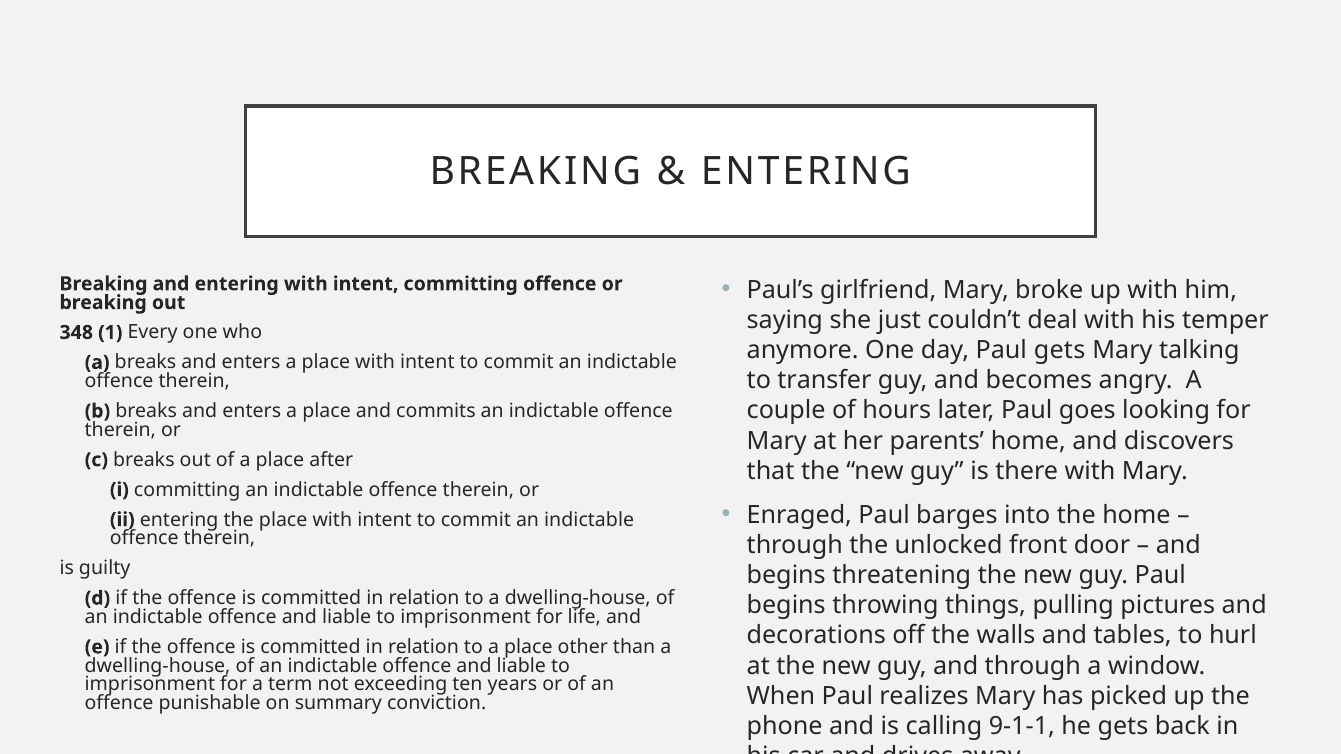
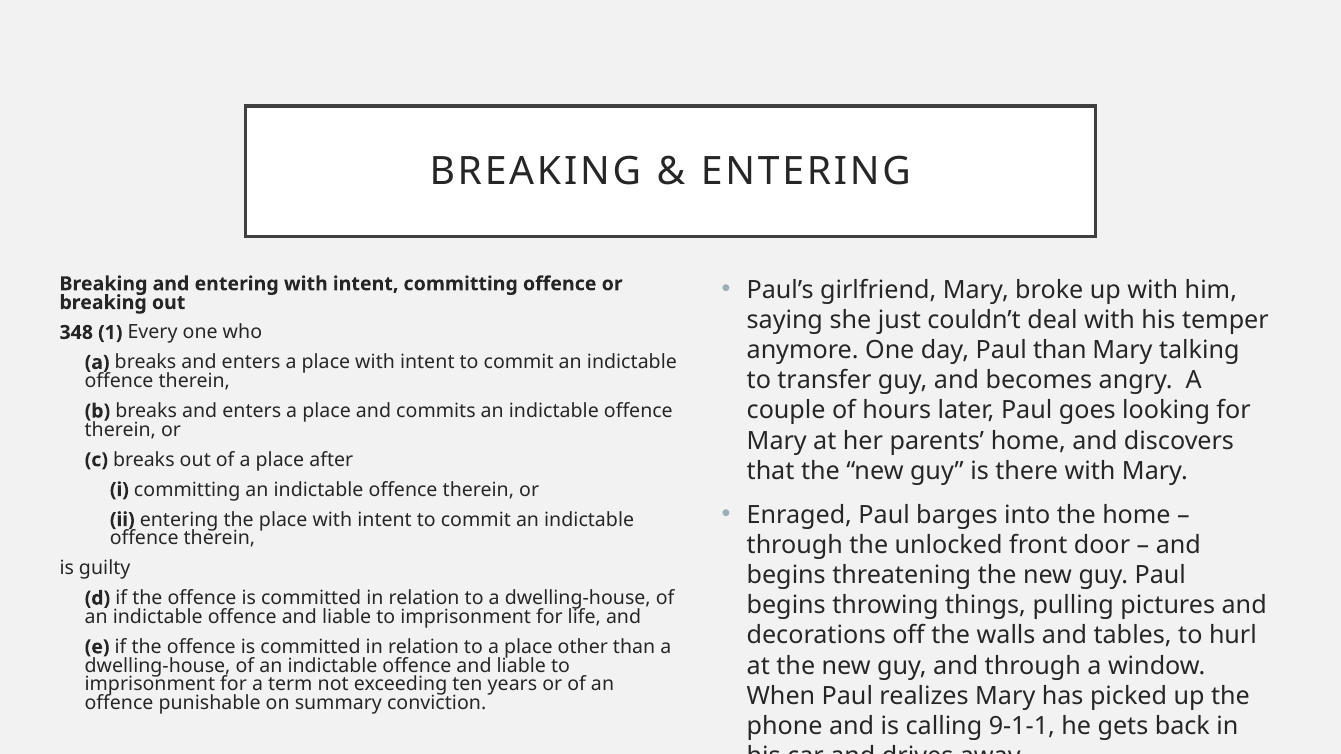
Paul gets: gets -> than
